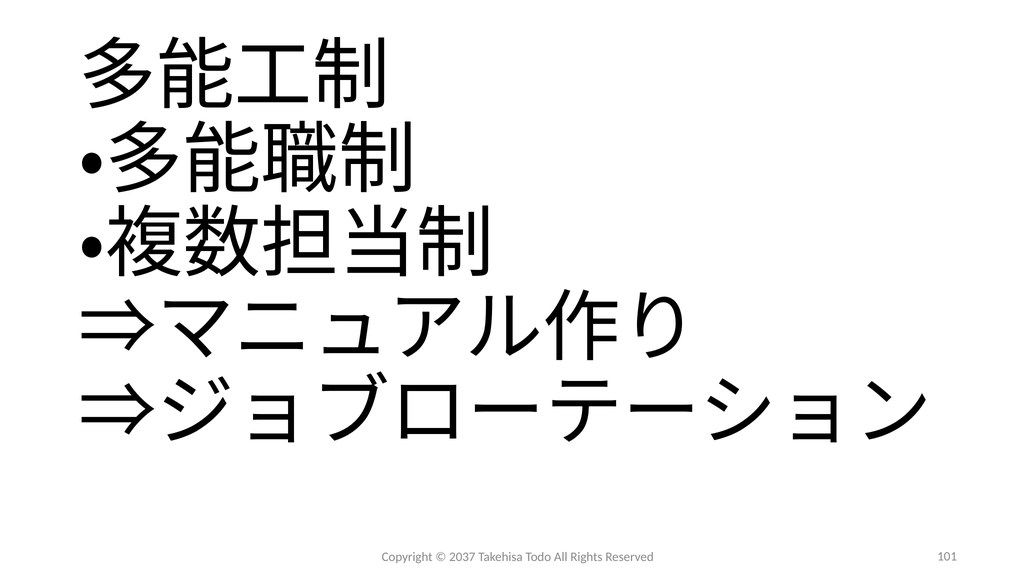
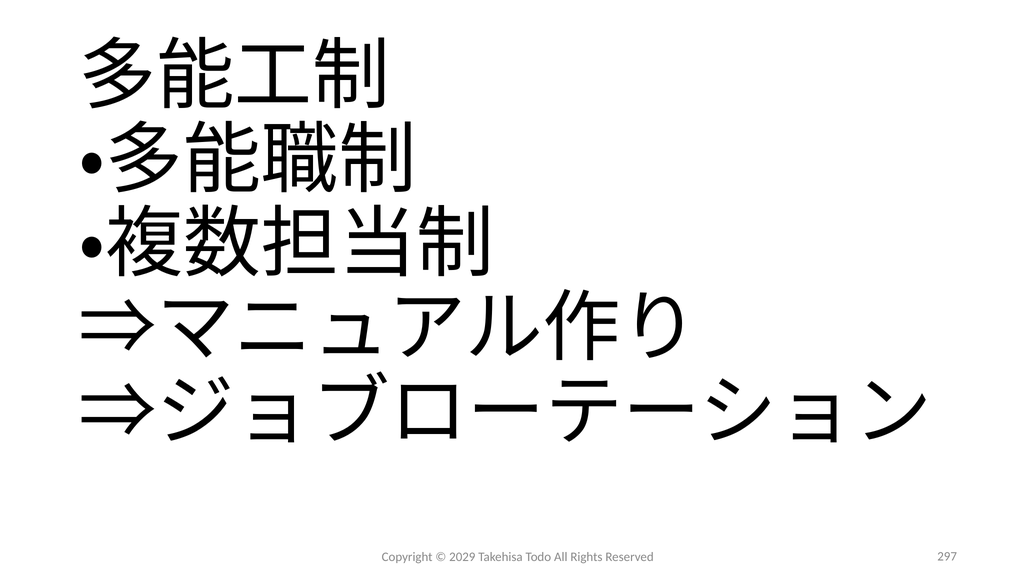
2037: 2037 -> 2029
101: 101 -> 297
